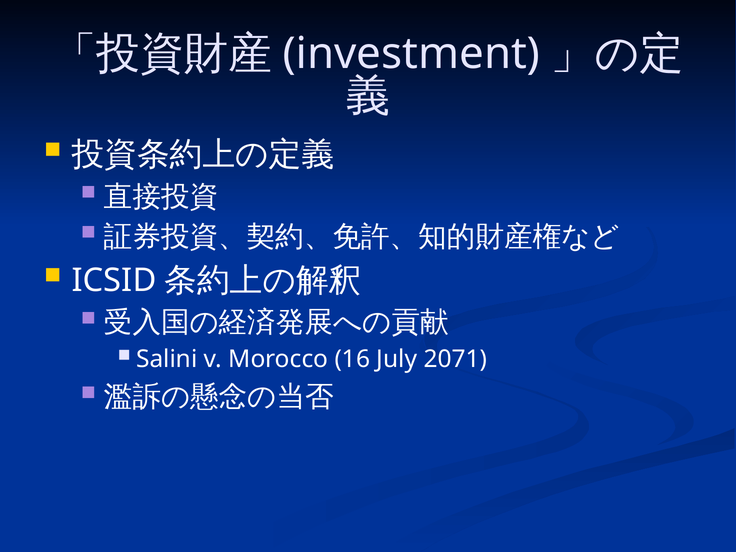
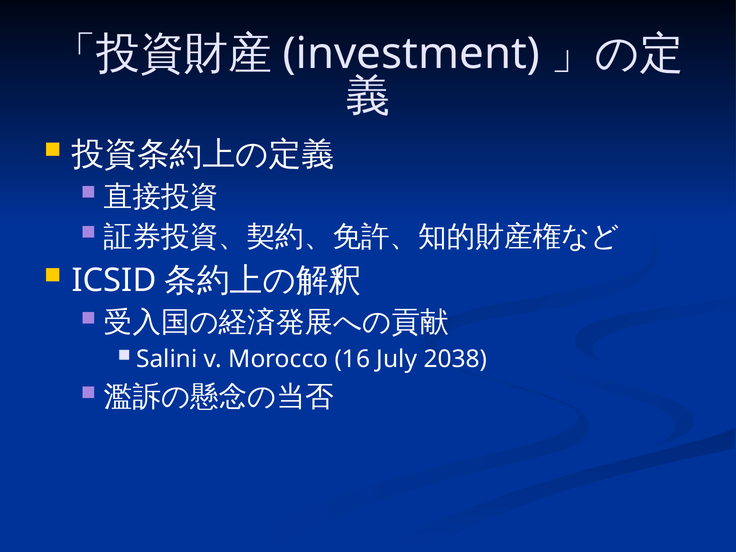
2071: 2071 -> 2038
